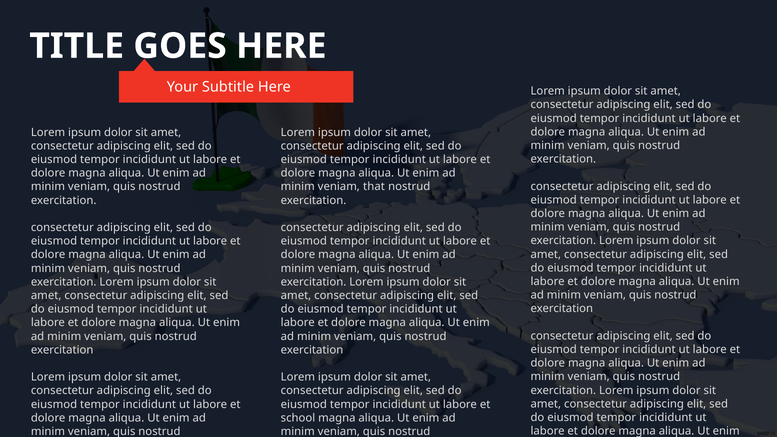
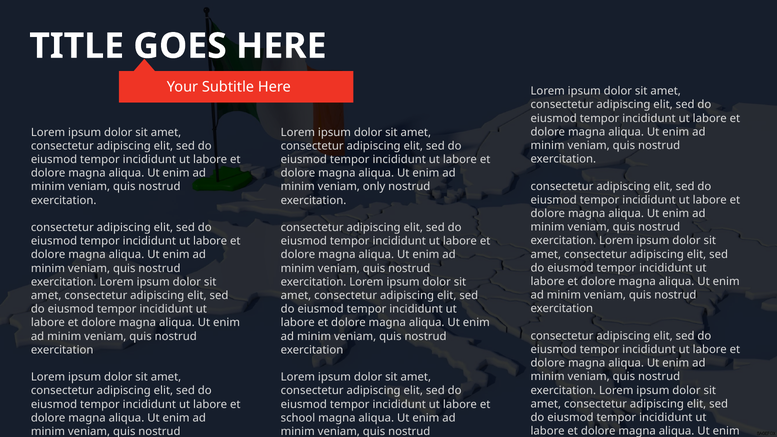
that: that -> only
